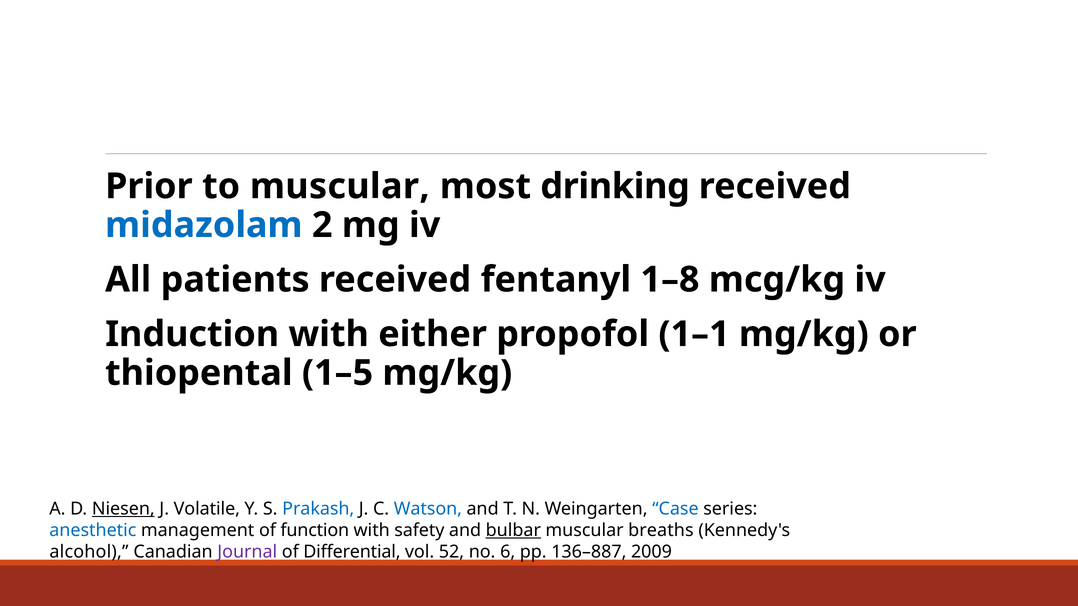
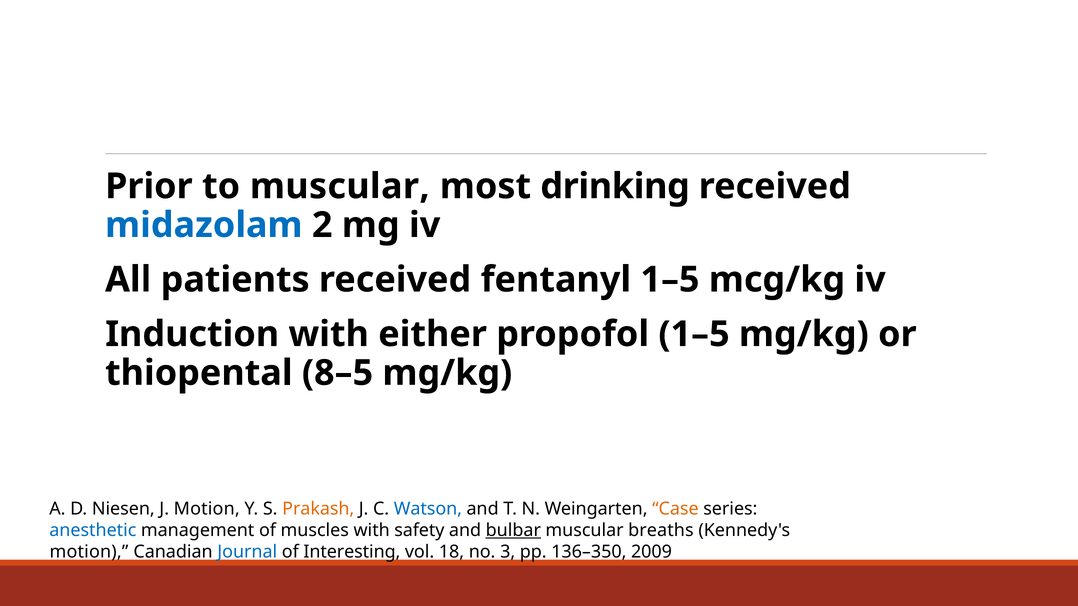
fentanyl 1–8: 1–8 -> 1–5
propofol 1–1: 1–1 -> 1–5
1–5: 1–5 -> 8–5
Niesen underline: present -> none
J Volatile: Volatile -> Motion
Prakash colour: blue -> orange
Case colour: blue -> orange
function: function -> muscles
alcohol at (89, 552): alcohol -> motion
Journal colour: purple -> blue
Differential: Differential -> Interesting
52: 52 -> 18
6: 6 -> 3
136–887: 136–887 -> 136–350
